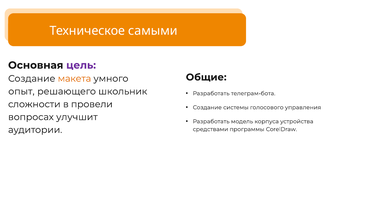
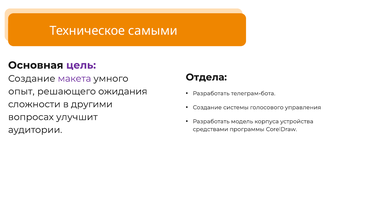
Общие: Общие -> Отдела
макета colour: orange -> purple
школьник: школьник -> ожидания
провели: провели -> другими
